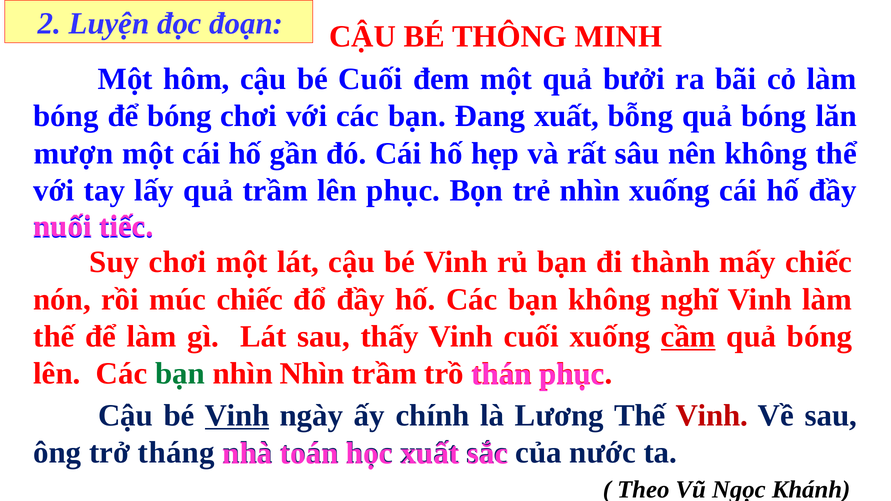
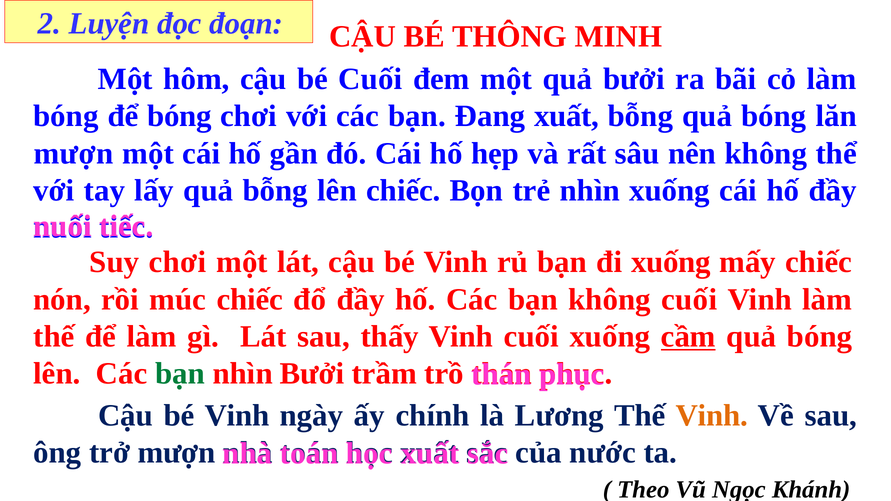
quả trầm: trầm -> bỗng
lên phục: phục -> chiếc
đi thành: thành -> xuống
không nghĩ: nghĩ -> cuối
nhìn Nhìn: Nhìn -> Bưởi
Vinh at (237, 416) underline: present -> none
Vinh at (712, 416) colour: red -> orange
trở tháng: tháng -> mượn
